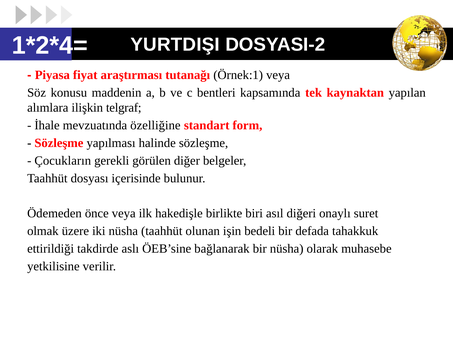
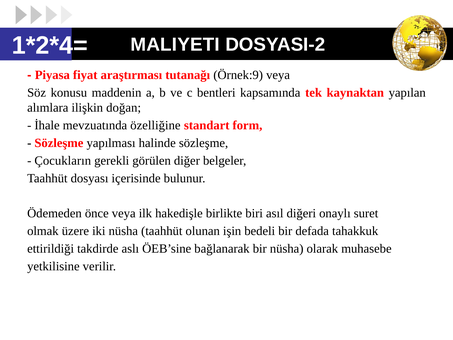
YURTDIŞI: YURTDIŞI -> MALIYETI
Örnek:1: Örnek:1 -> Örnek:9
telgraf: telgraf -> doğan
